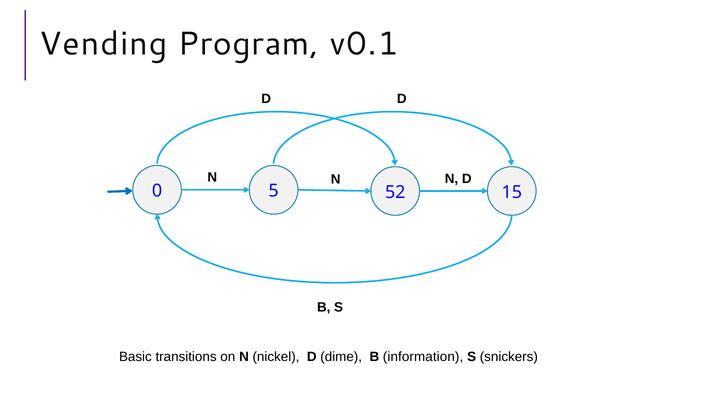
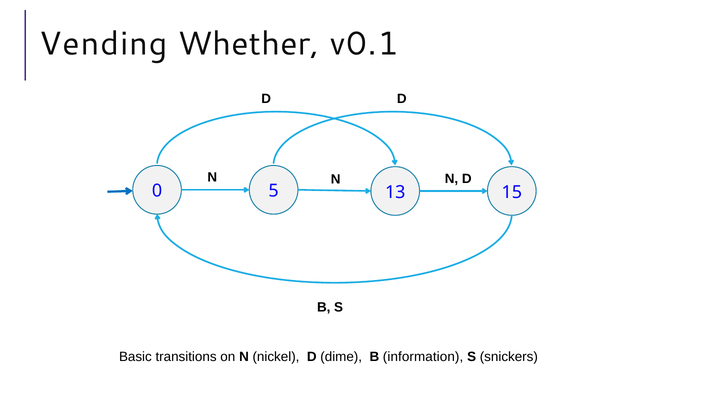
Program: Program -> Whether
52: 52 -> 13
